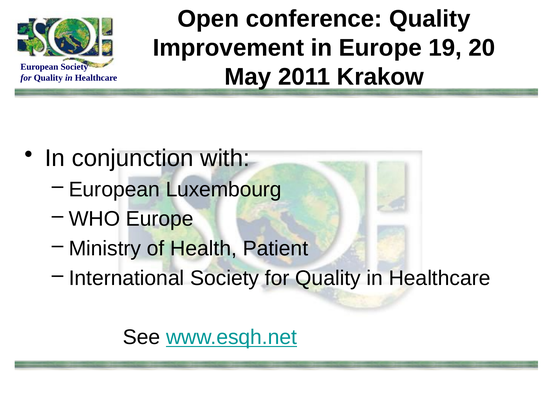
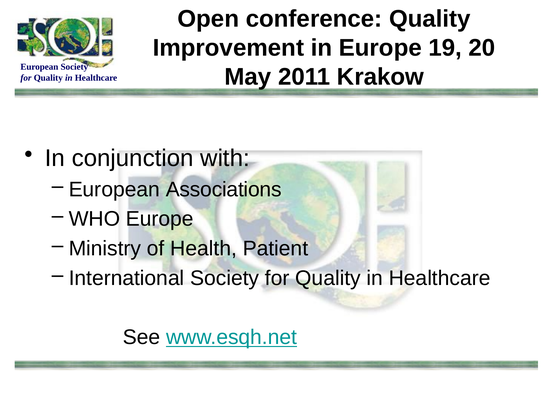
Luxembourg: Luxembourg -> Associations
